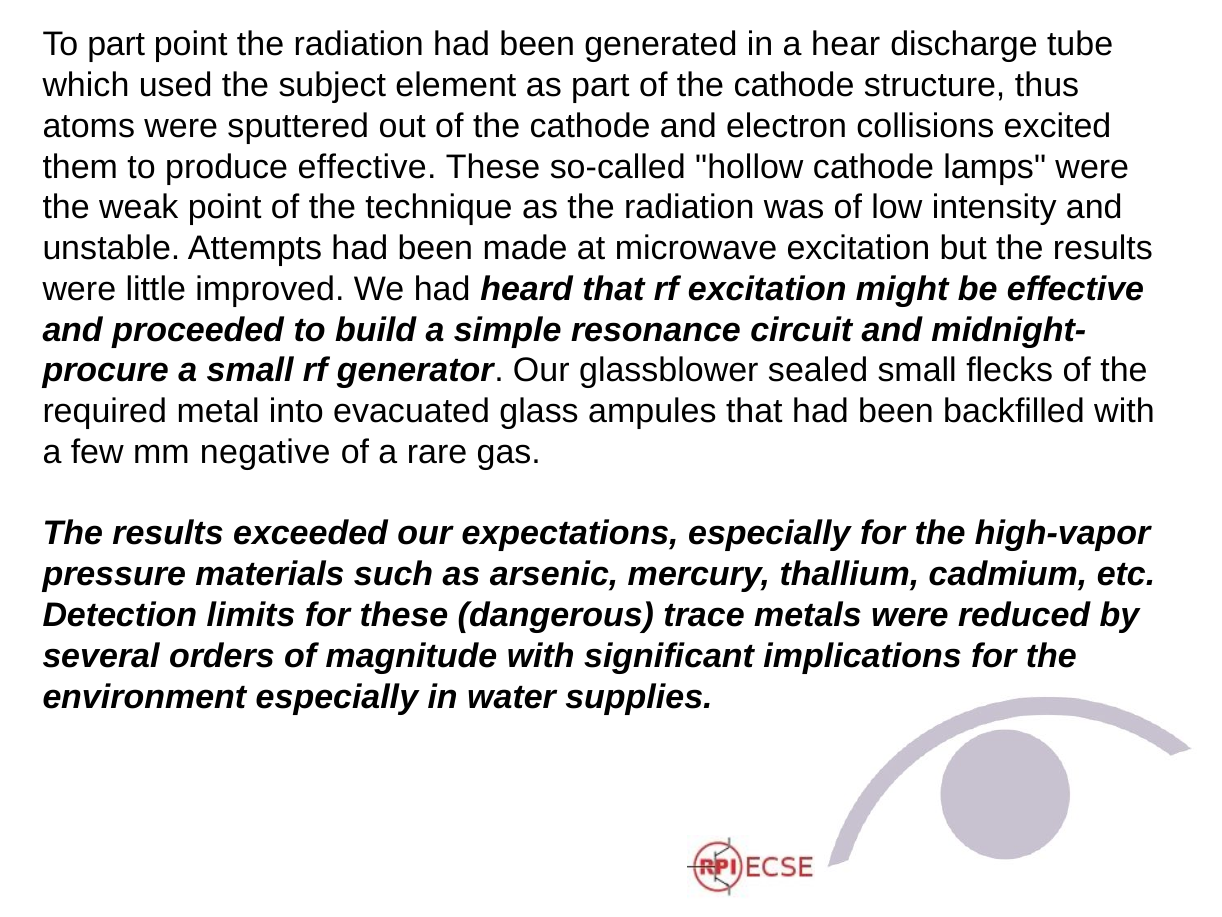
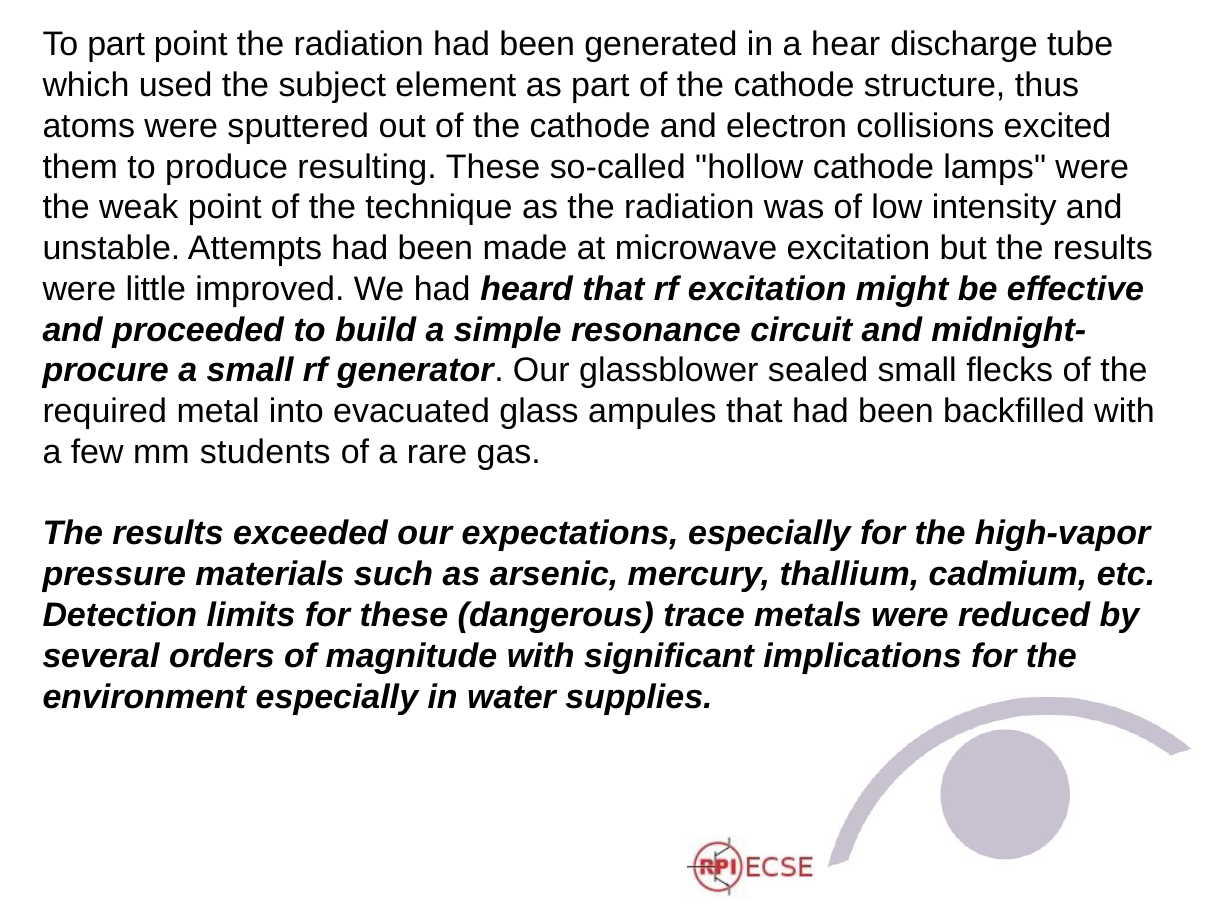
produce effective: effective -> resulting
negative: negative -> students
